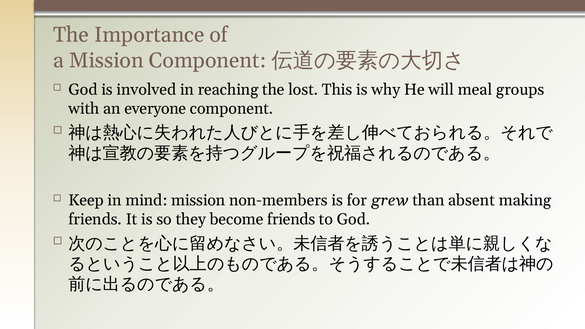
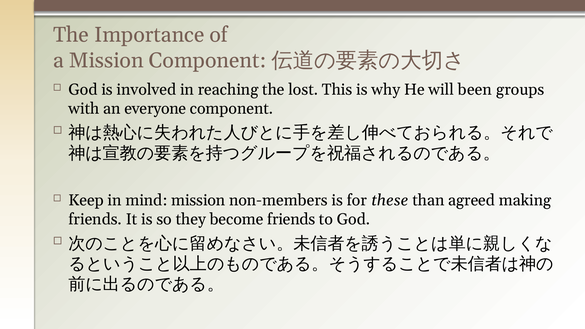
meal: meal -> been
grew: grew -> these
absent: absent -> agreed
